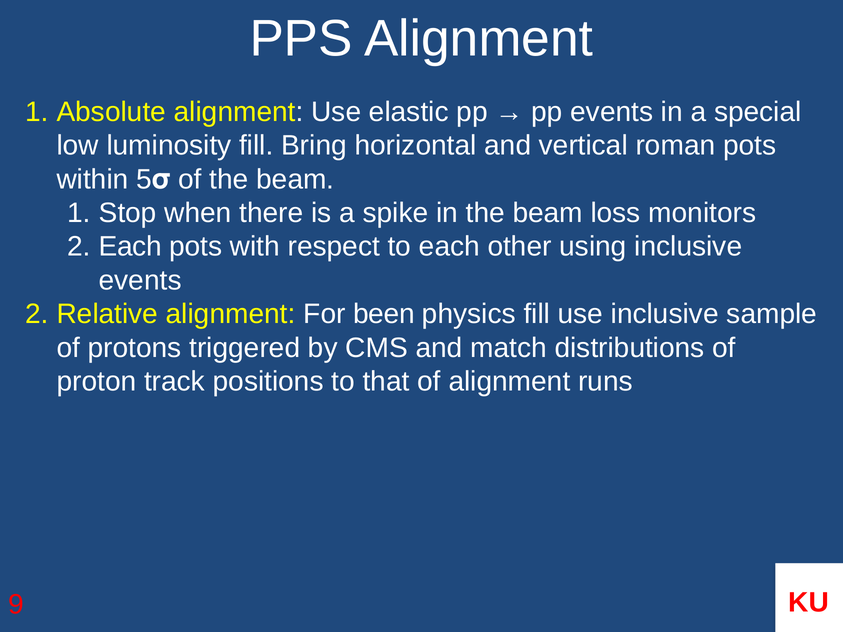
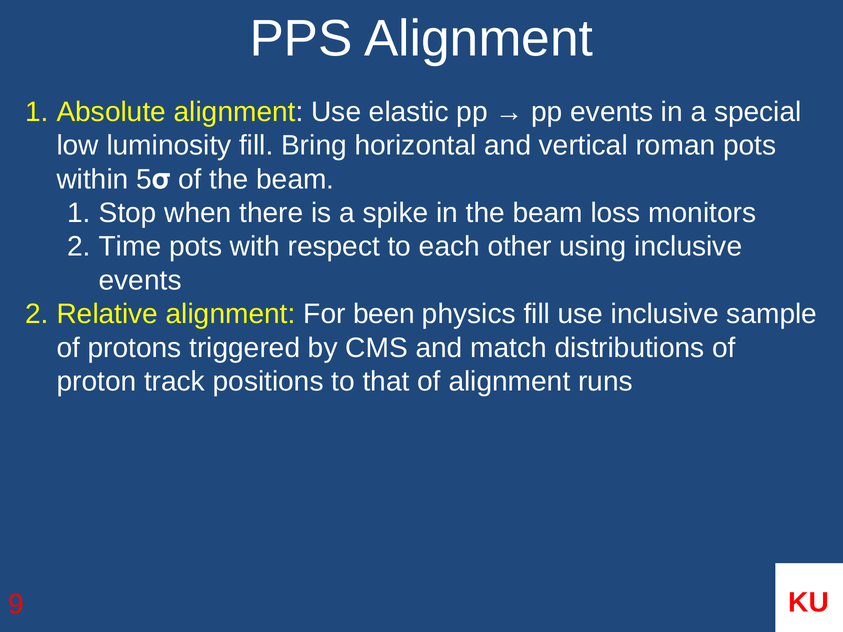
Each at (130, 247): Each -> Time
